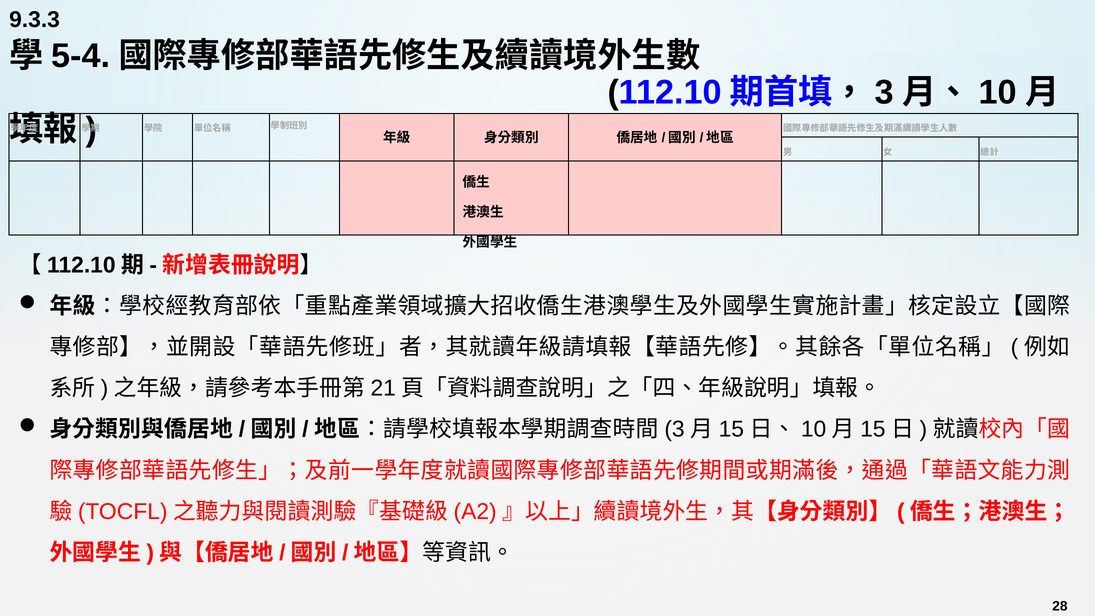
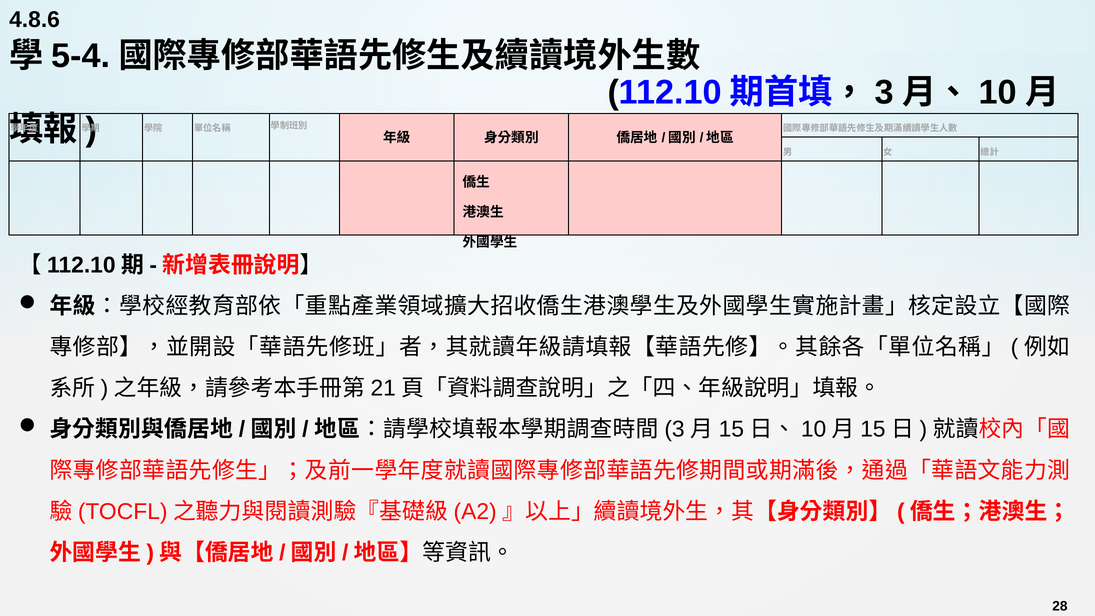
9.3.3: 9.3.3 -> 4.8.6
